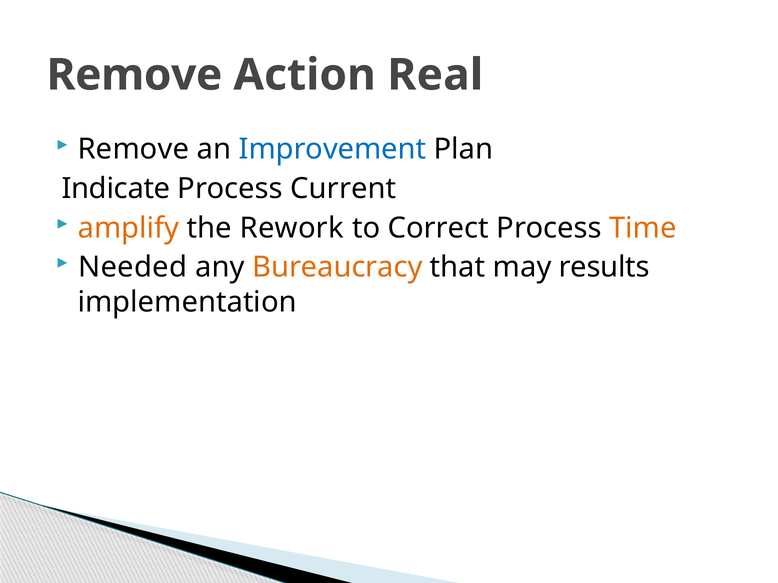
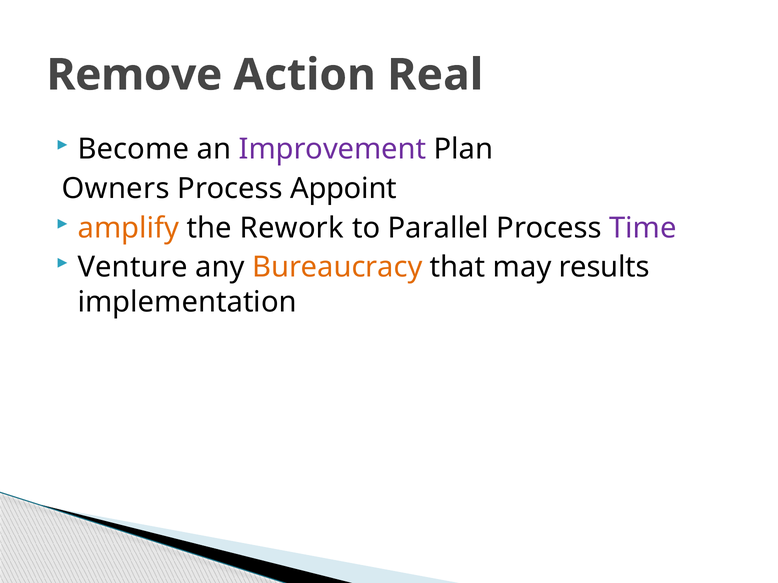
Remove at (133, 149): Remove -> Become
Improvement colour: blue -> purple
Indicate: Indicate -> Owners
Current: Current -> Appoint
Correct: Correct -> Parallel
Time colour: orange -> purple
Needed: Needed -> Venture
